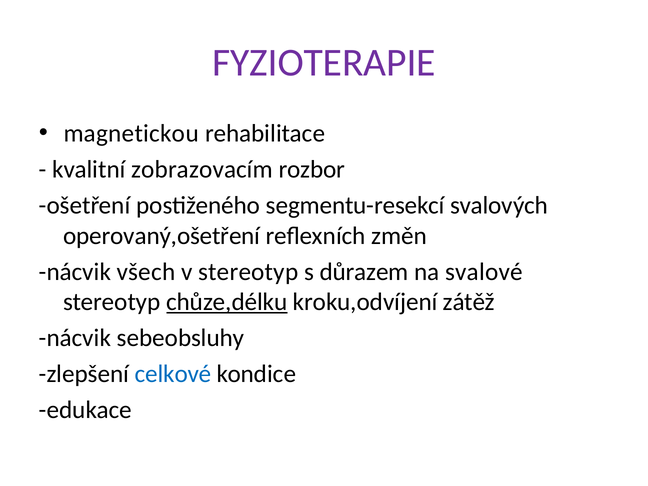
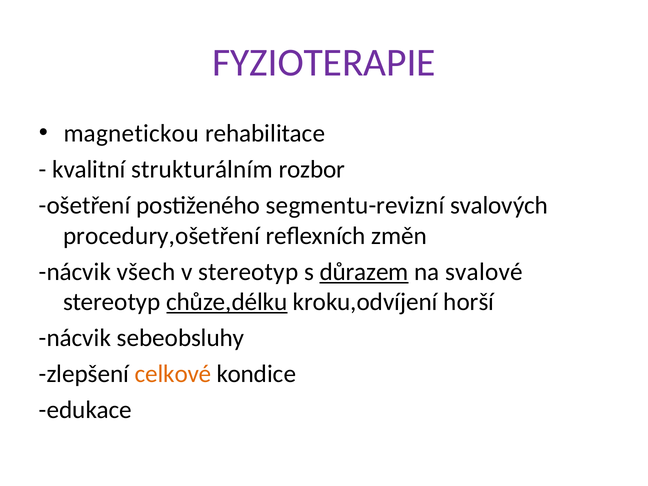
zobrazovacím: zobrazovacím -> strukturálním
segmentu-resekcí: segmentu-resekcí -> segmentu-revizní
operovaný,ošetření: operovaný,ošetření -> procedury,ošetření
důrazem underline: none -> present
zátěž: zátěž -> horší
celkové colour: blue -> orange
